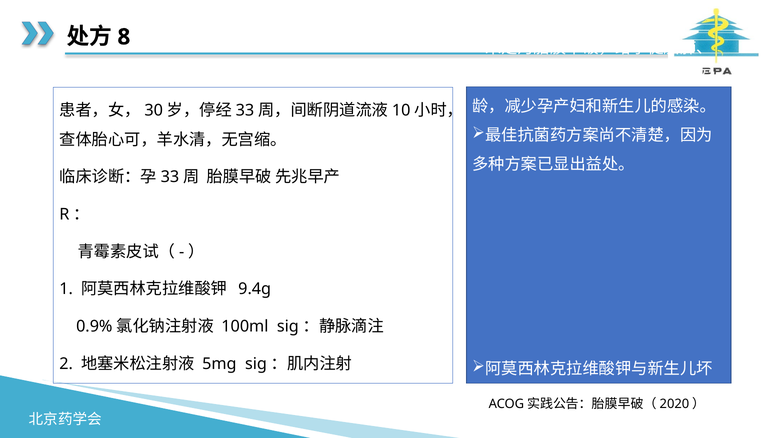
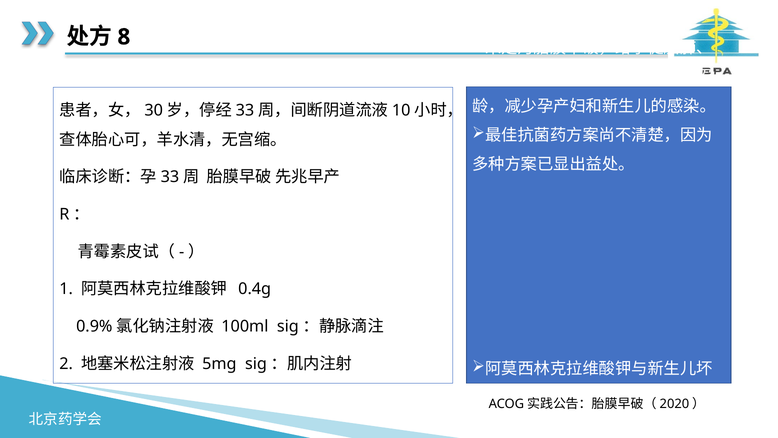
9.4g: 9.4g -> 0.4g
